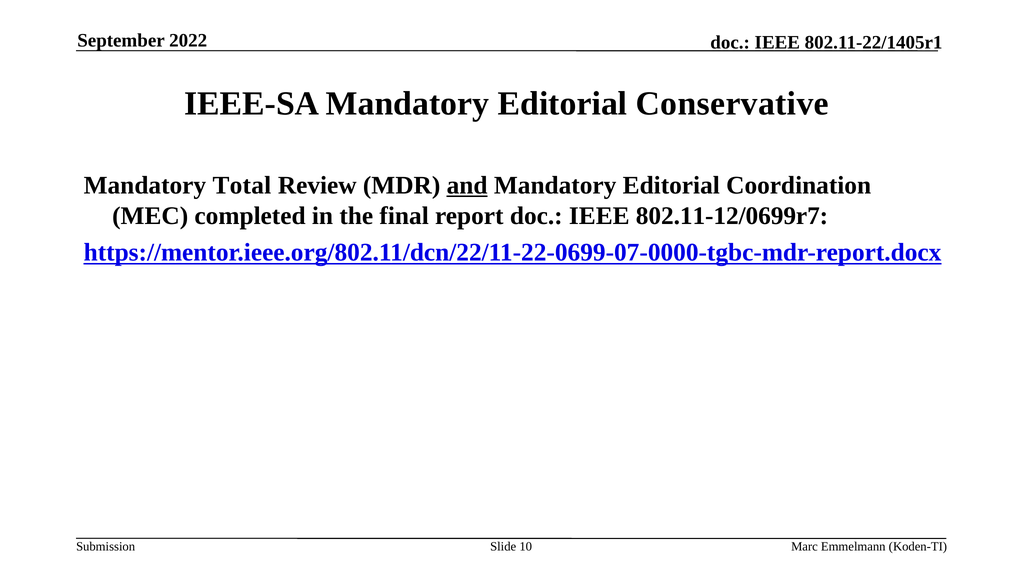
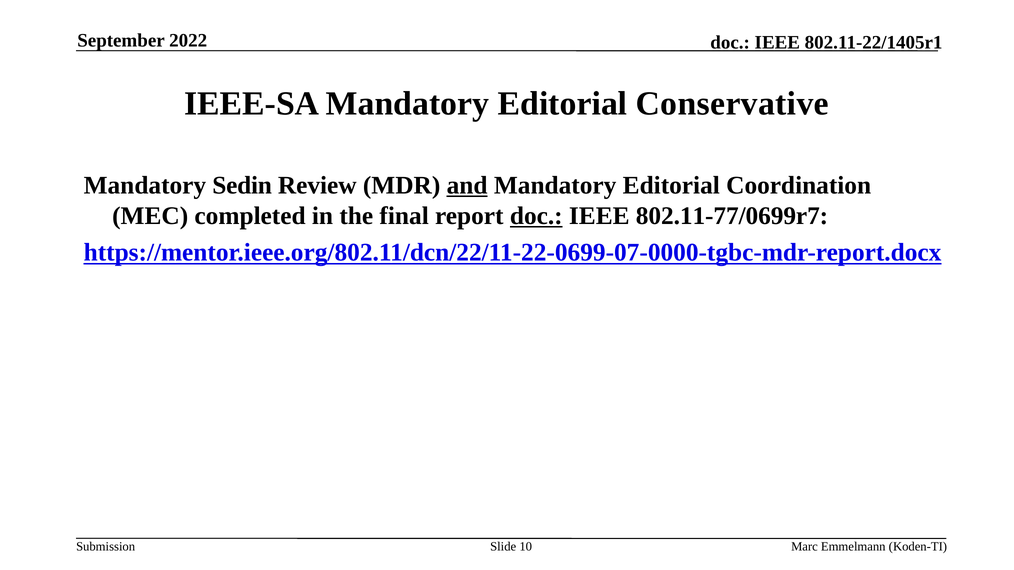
Total: Total -> Sedin
doc at (536, 216) underline: none -> present
802.11-12/0699r7: 802.11-12/0699r7 -> 802.11-77/0699r7
